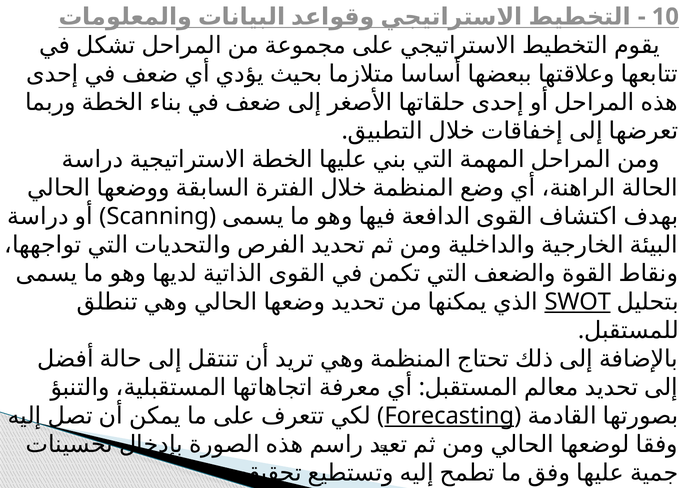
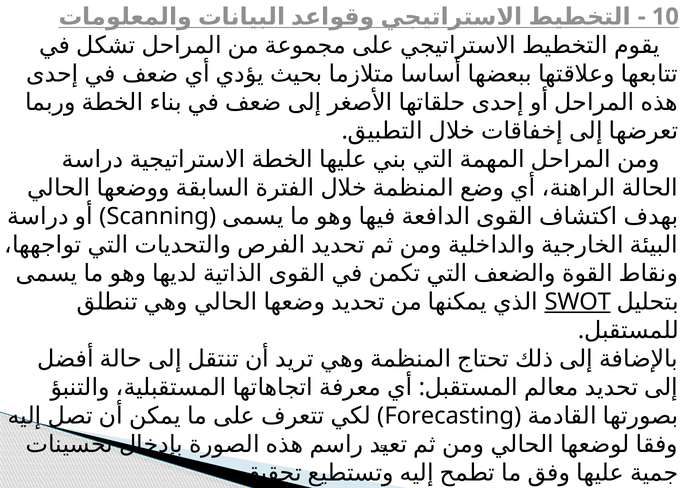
Forecasting underline: present -> none
